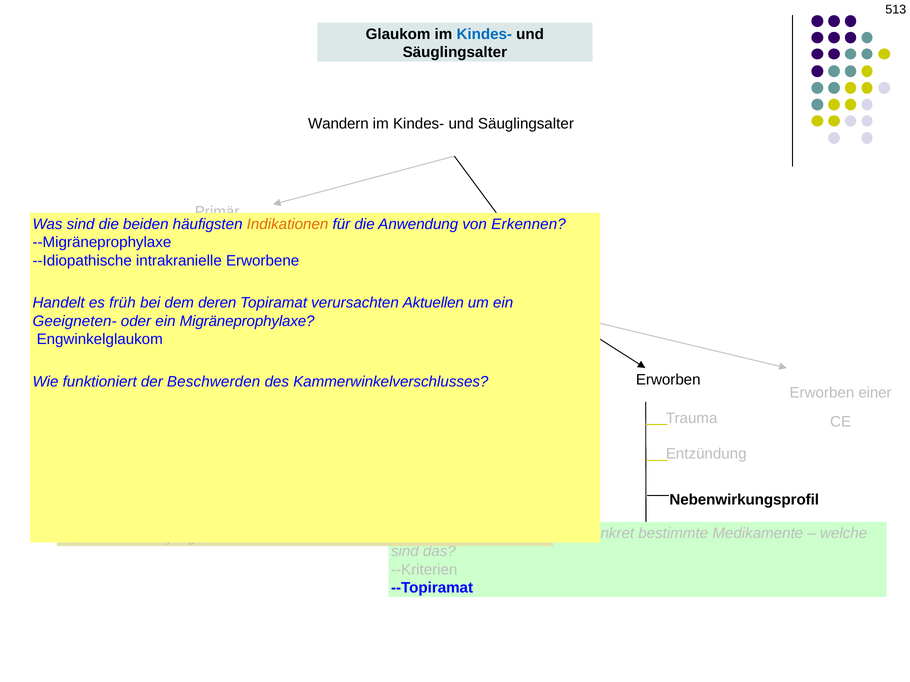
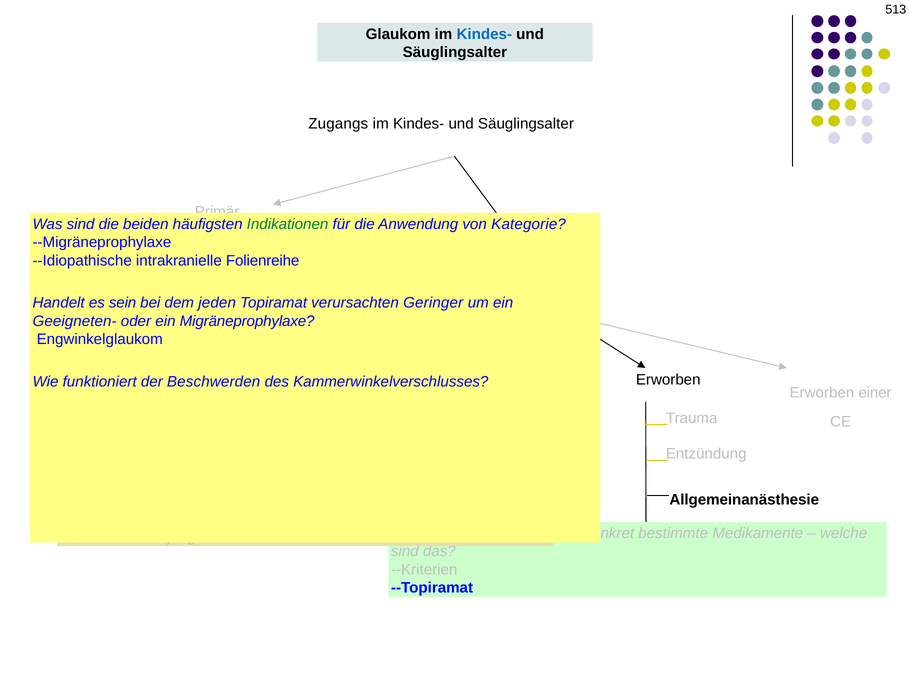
Wandern: Wandern -> Zugangs
Indikationen at (288, 224) colour: orange -> green
Erkennen: Erkennen -> Kategorie
intrakranielle Erworbene: Erworbene -> Folienreihe
früh: früh -> sein
deren: deren -> jeden
Aktuellen: Aktuellen -> Geringer
Nebenwirkungsprofil: Nebenwirkungsprofil -> Allgemeinanästhesie
